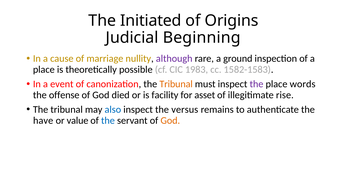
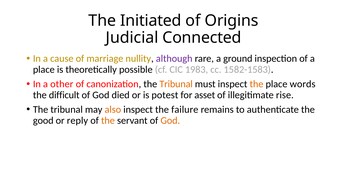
Beginning: Beginning -> Connected
event: event -> other
the at (257, 84) colour: purple -> orange
offense: offense -> difficult
facility: facility -> potest
also colour: blue -> orange
versus: versus -> failure
have: have -> good
value: value -> reply
the at (108, 121) colour: blue -> orange
